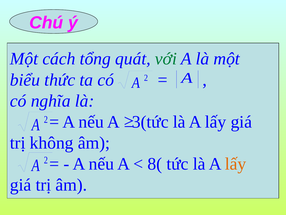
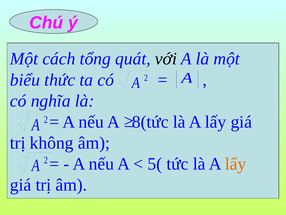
với colour: green -> black
3(tức: 3(tức -> 8(tức
8(: 8( -> 5(
